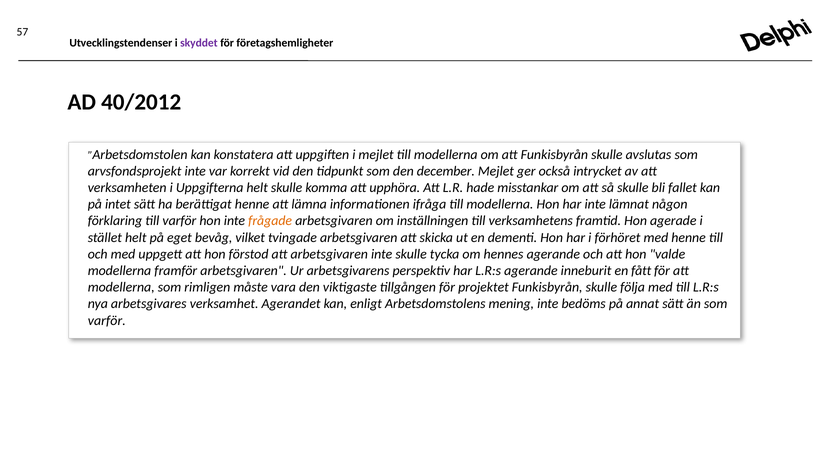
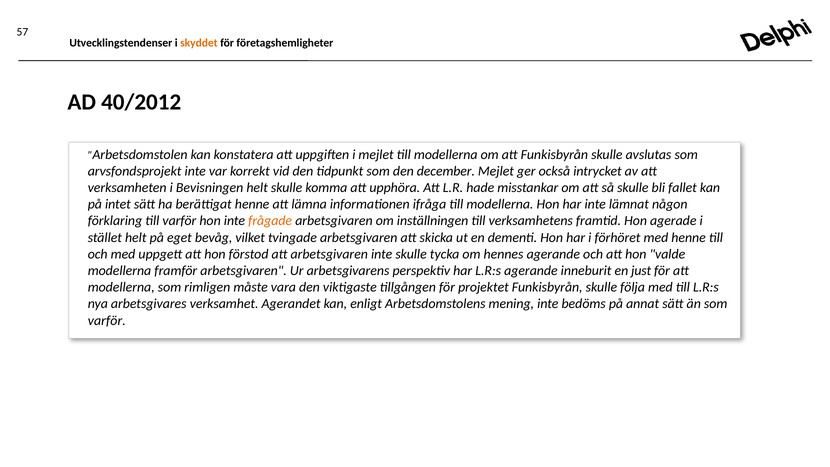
skyddet colour: purple -> orange
Uppgifterna: Uppgifterna -> Bevisningen
fått: fått -> just
